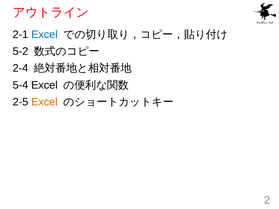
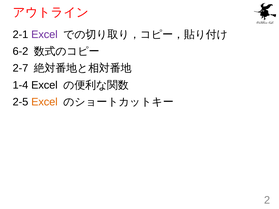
Excel at (44, 34) colour: blue -> purple
5-2: 5-2 -> 6-2
2-4: 2-4 -> 2-7
5-4: 5-4 -> 1-4
